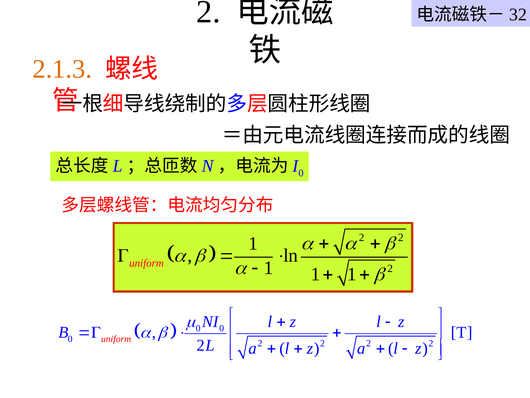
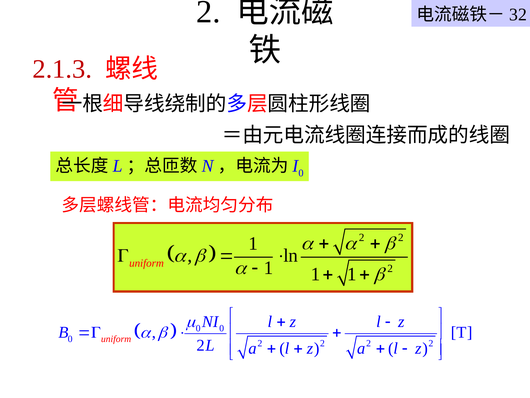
2.1.3 colour: orange -> red
